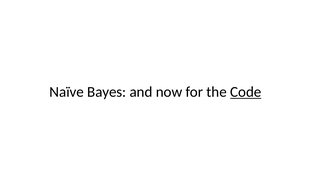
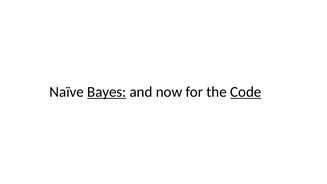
Bayes underline: none -> present
